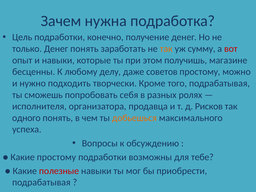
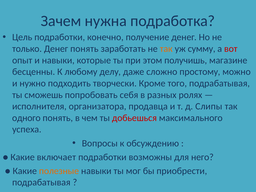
советов: советов -> сложно
Рисков: Рисков -> Слипы
добьешься colour: orange -> red
Какие простому: простому -> включает
тебе: тебе -> него
полезные colour: red -> orange
